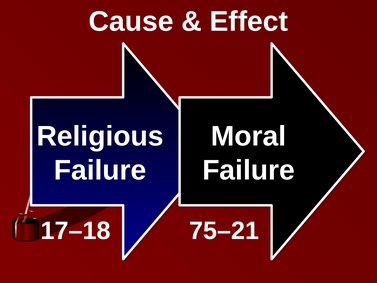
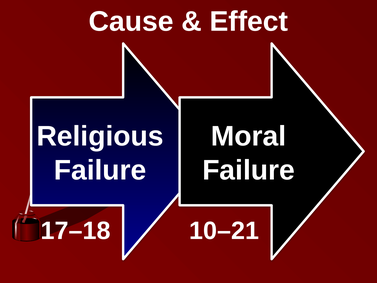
75–21: 75–21 -> 10–21
